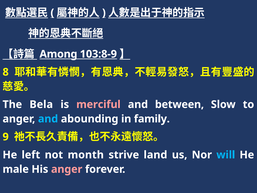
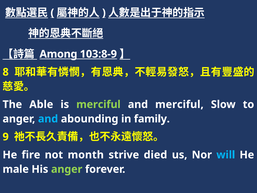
Bela: Bela -> Able
merciful at (98, 104) colour: pink -> light green
and between: between -> merciful
left: left -> fire
land: land -> died
anger at (67, 169) colour: pink -> light green
